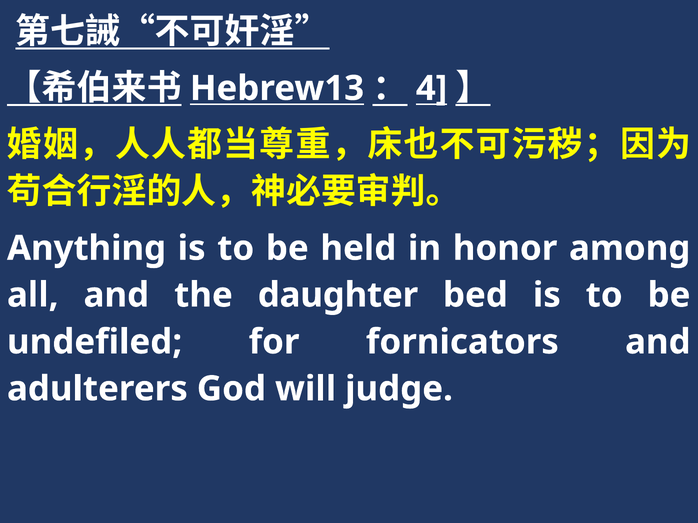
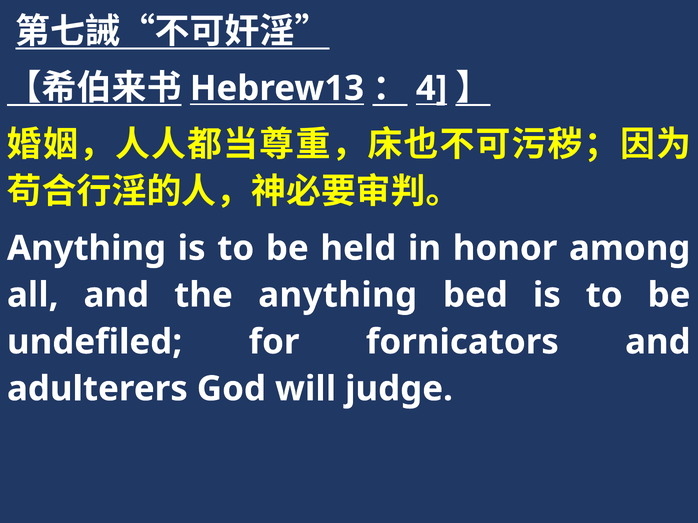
the daughter: daughter -> anything
